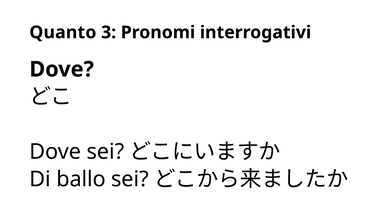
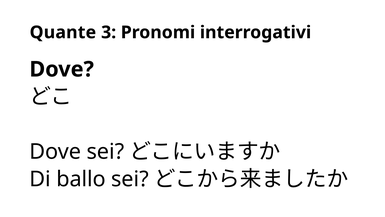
Quanto: Quanto -> Quante
